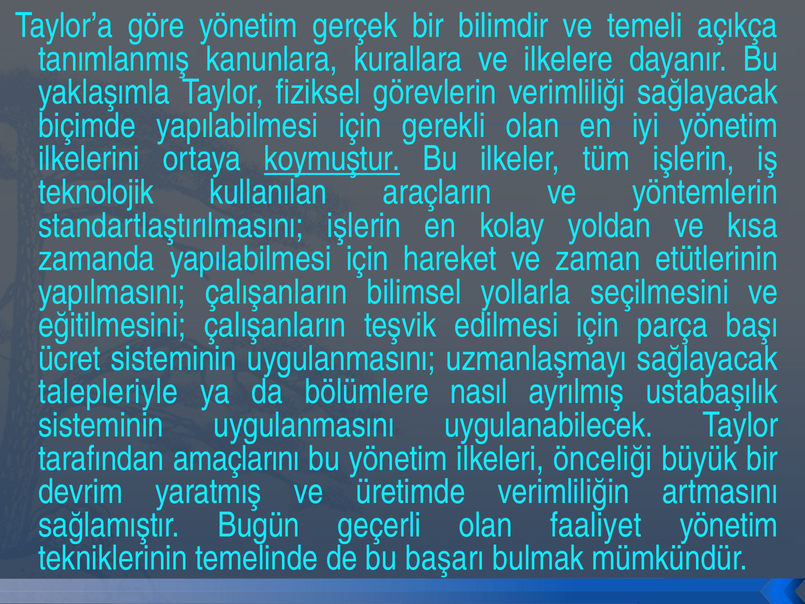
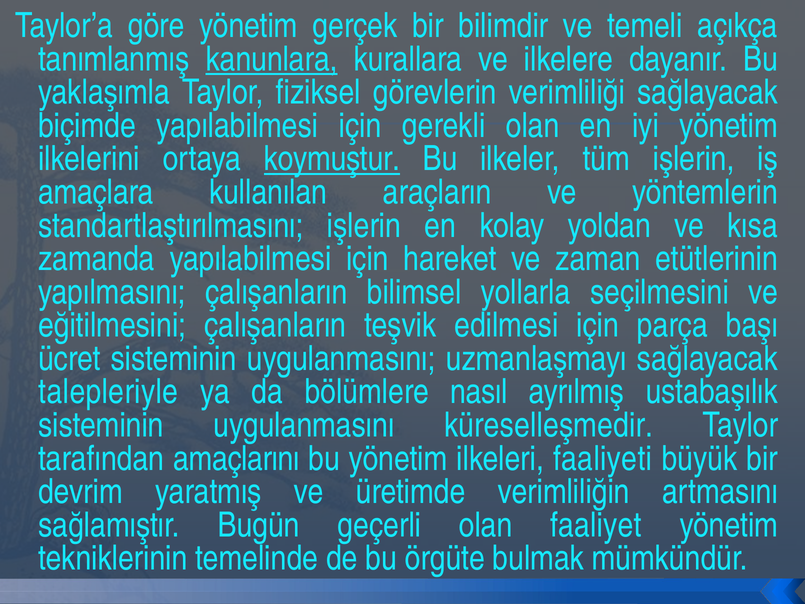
kanunlara underline: none -> present
teknolojik: teknolojik -> amaçlara
uygulanabilecek: uygulanabilecek -> küreselleşmedir
önceliği: önceliği -> faaliyeti
başarı: başarı -> örgüte
